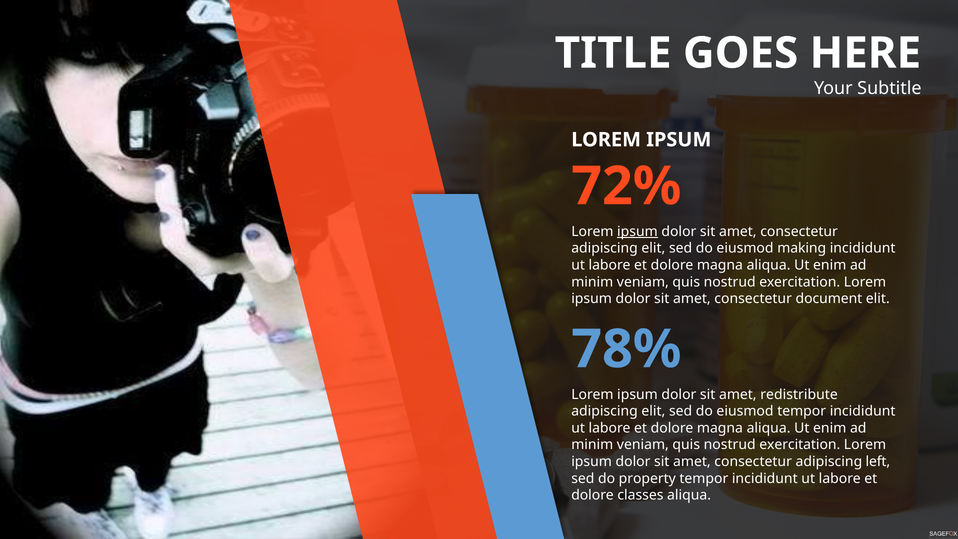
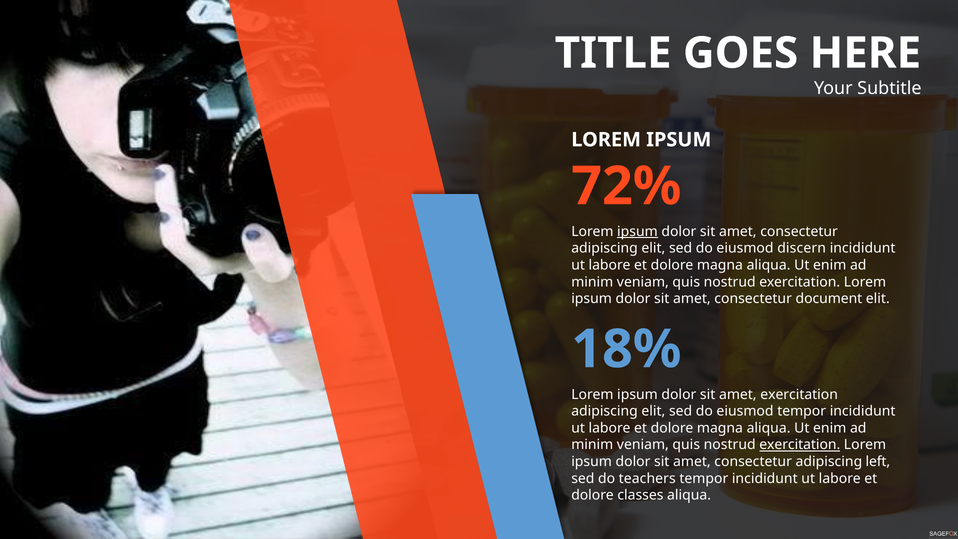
making: making -> discern
78%: 78% -> 18%
amet redistribute: redistribute -> exercitation
exercitation at (800, 445) underline: none -> present
property: property -> teachers
